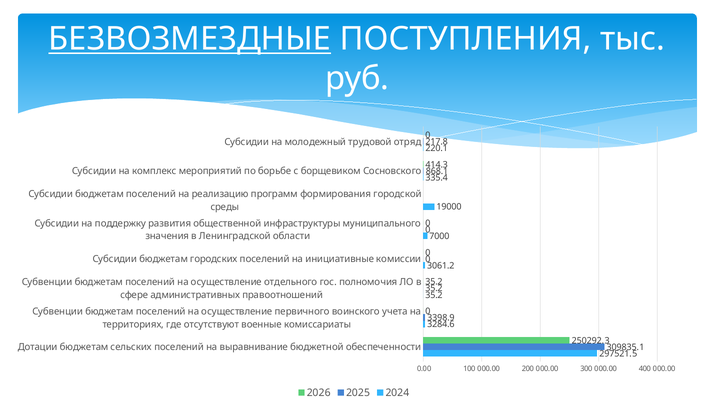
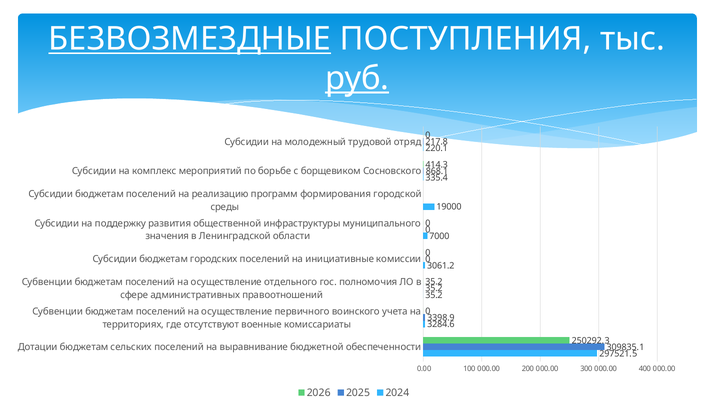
руб underline: none -> present
